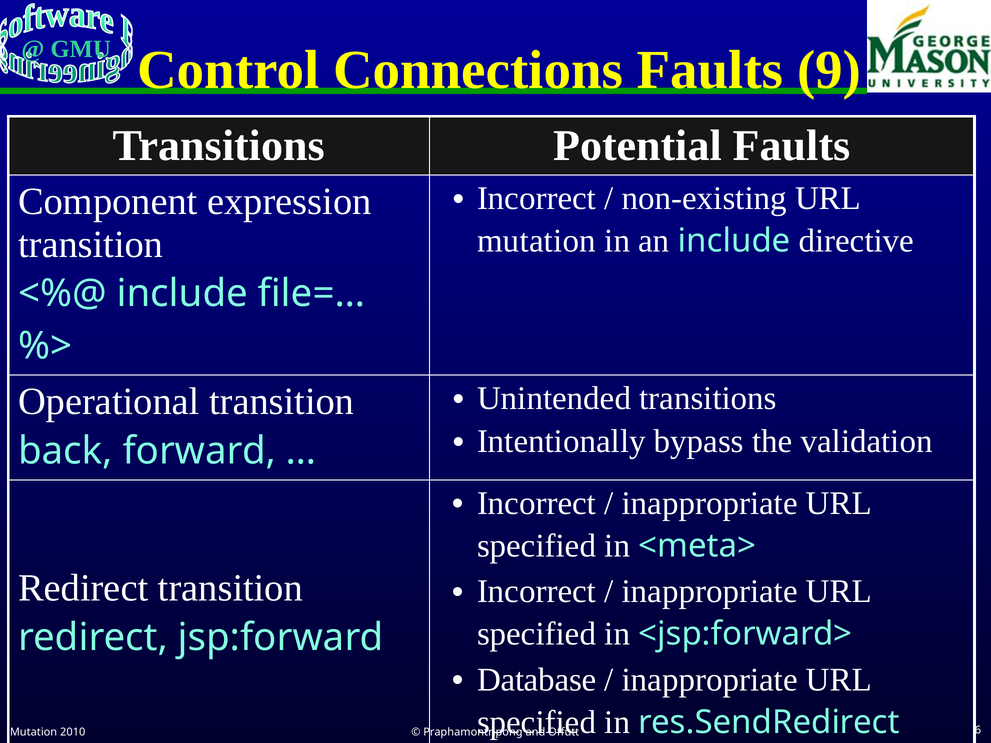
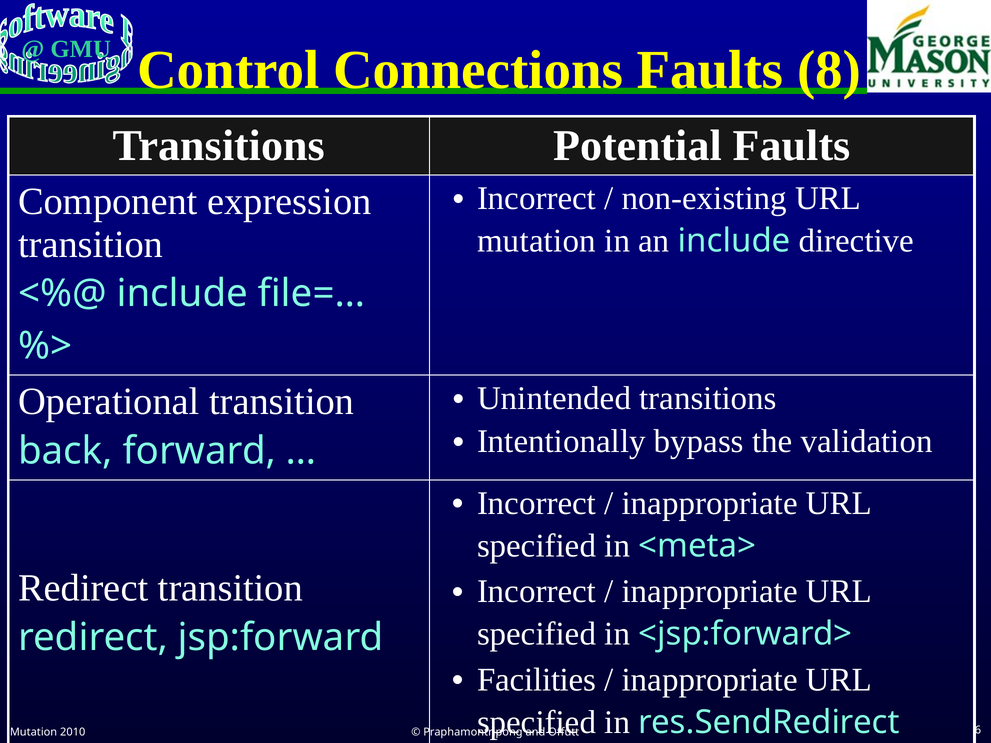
9: 9 -> 8
Database: Database -> Facilities
